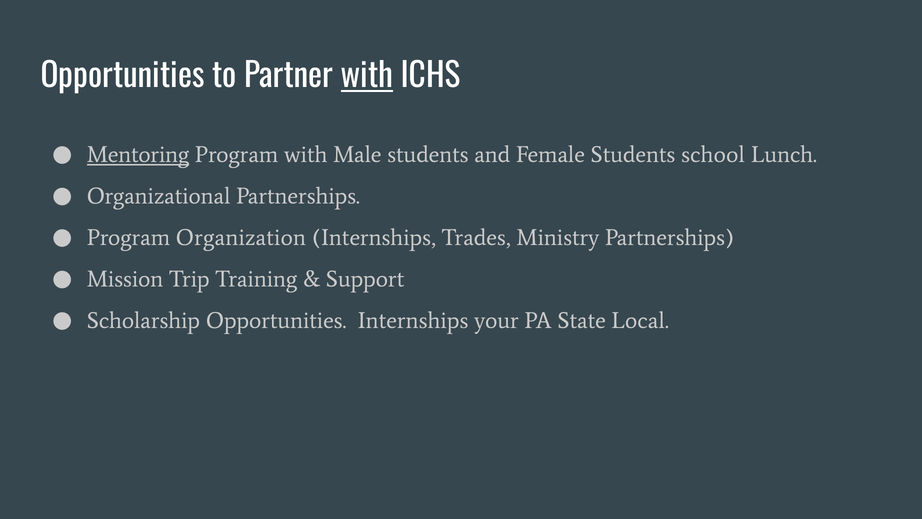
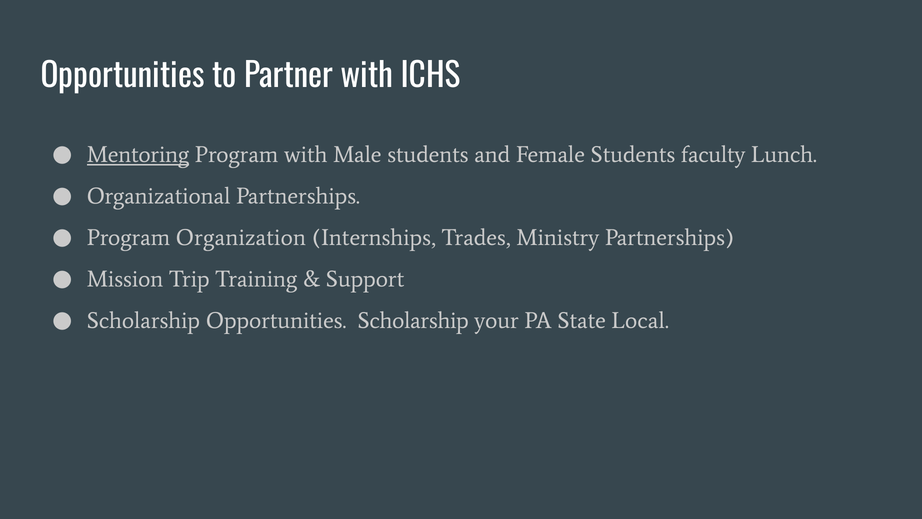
with at (367, 76) underline: present -> none
school: school -> faculty
Opportunities Internships: Internships -> Scholarship
